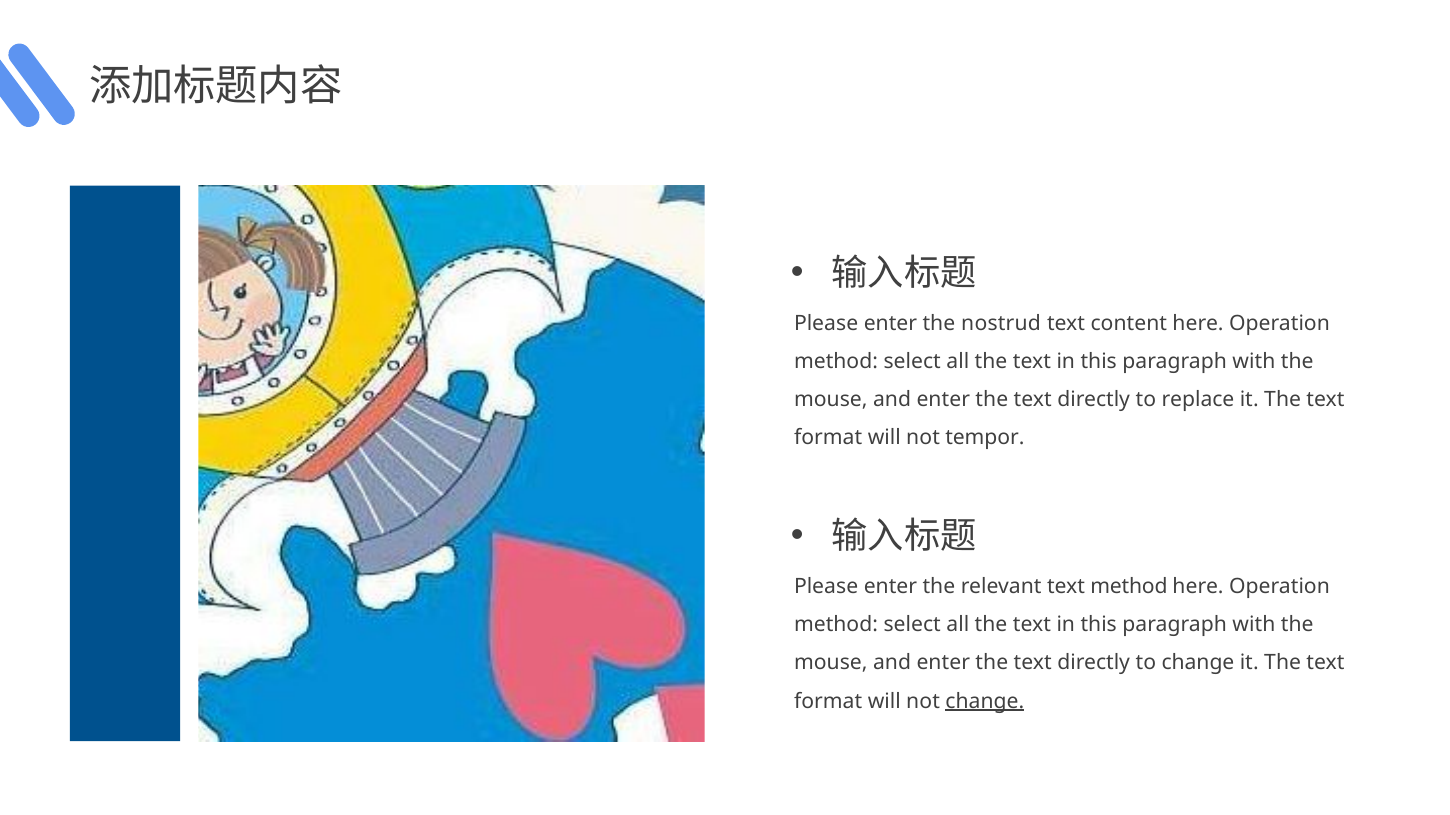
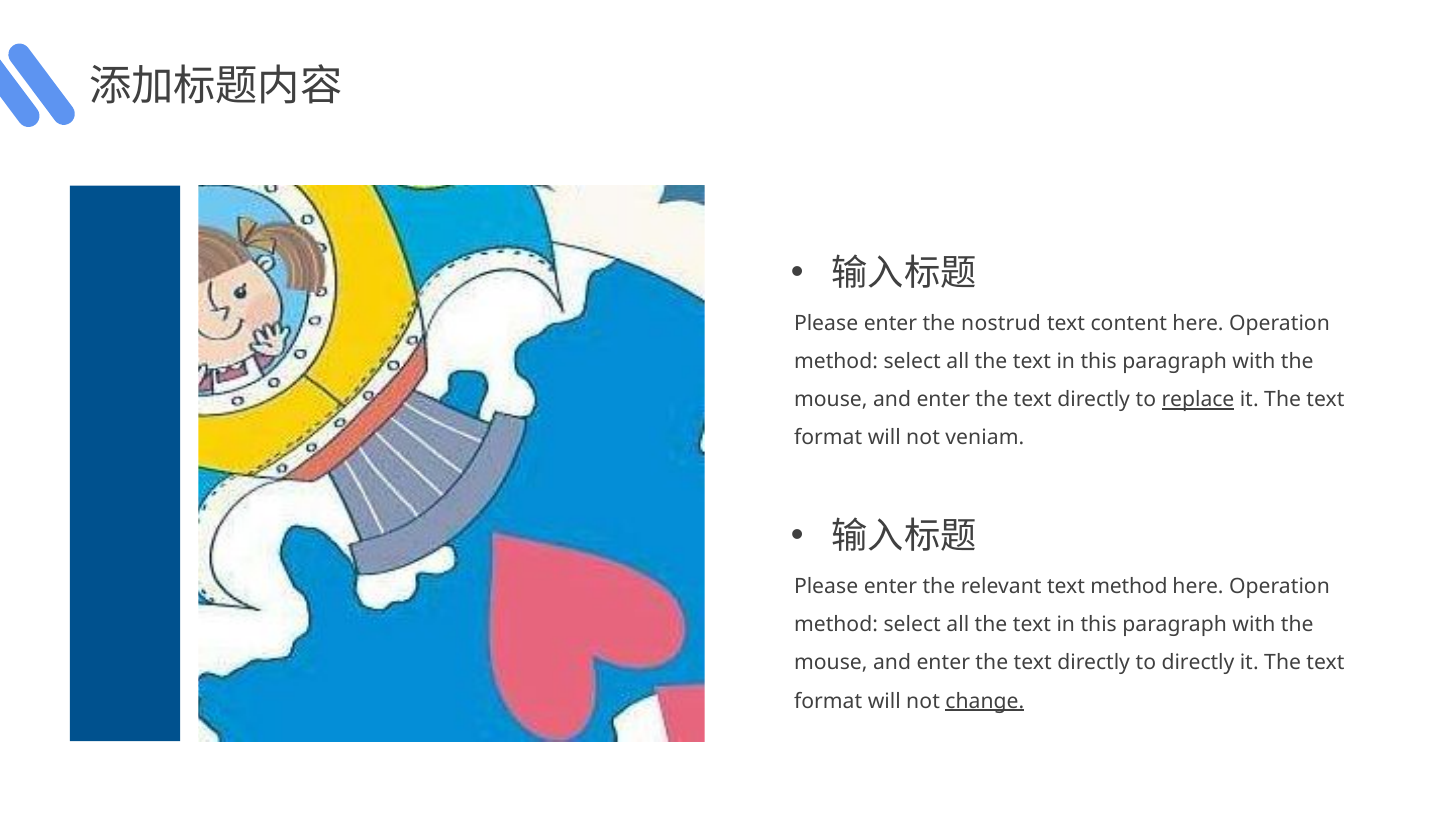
replace underline: none -> present
tempor: tempor -> veniam
to change: change -> directly
